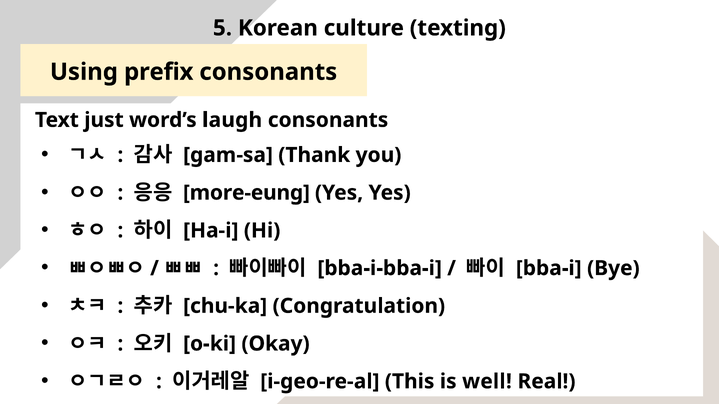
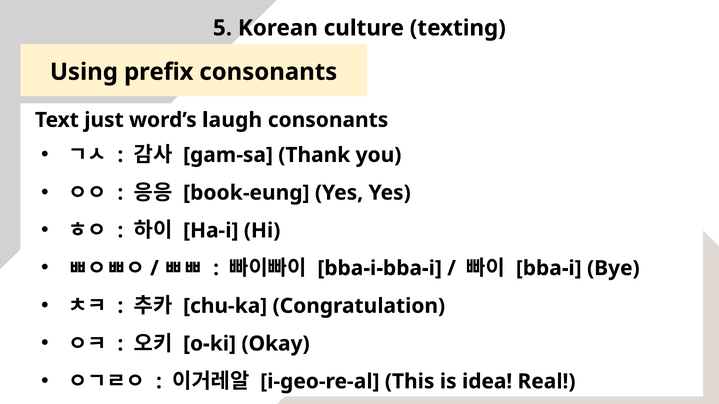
more-eung: more-eung -> book-eung
well: well -> idea
